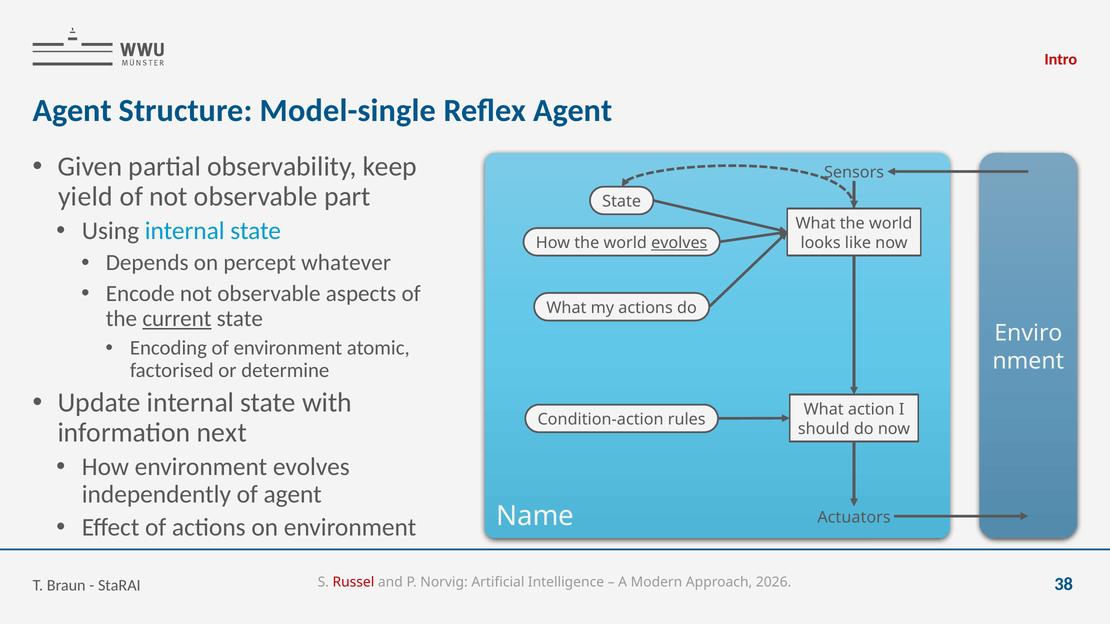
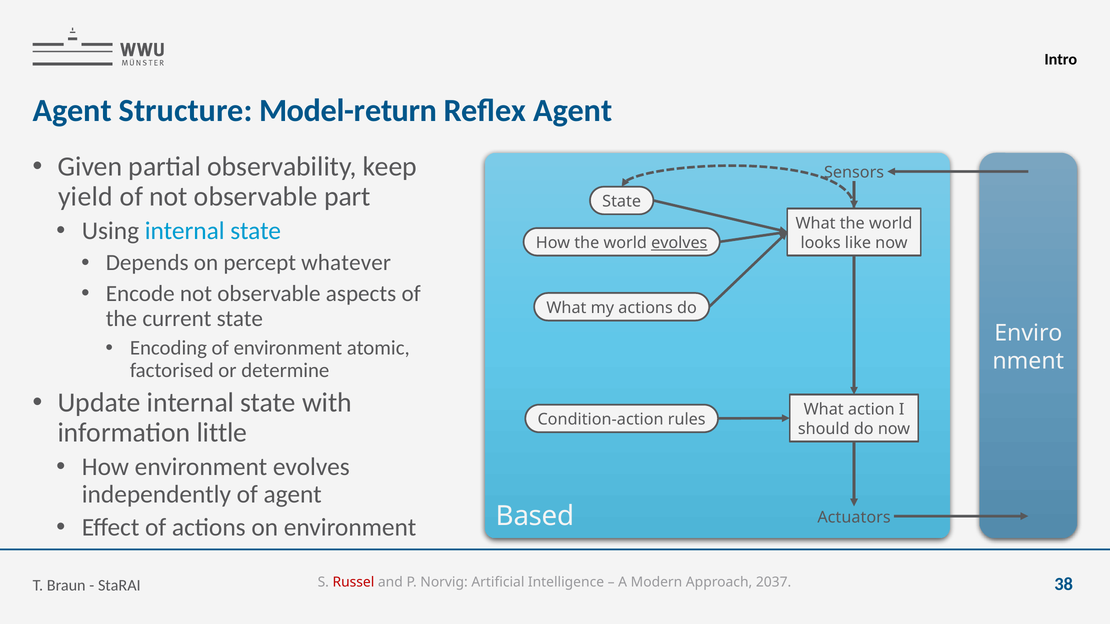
Intro colour: red -> black
Model-single: Model-single -> Model-return
current underline: present -> none
next: next -> little
Name: Name -> Based
2026: 2026 -> 2037
